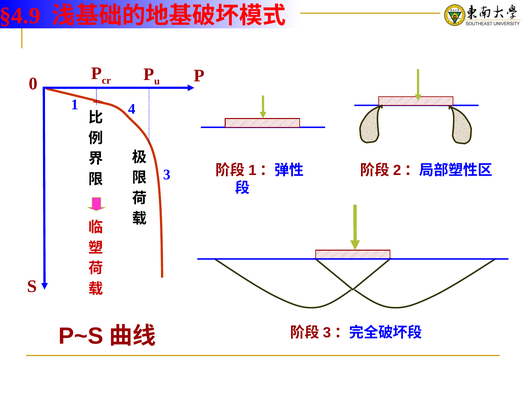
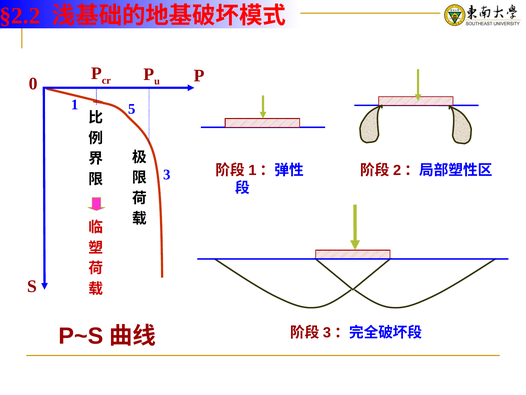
§4.9: §4.9 -> §2.2
4: 4 -> 5
